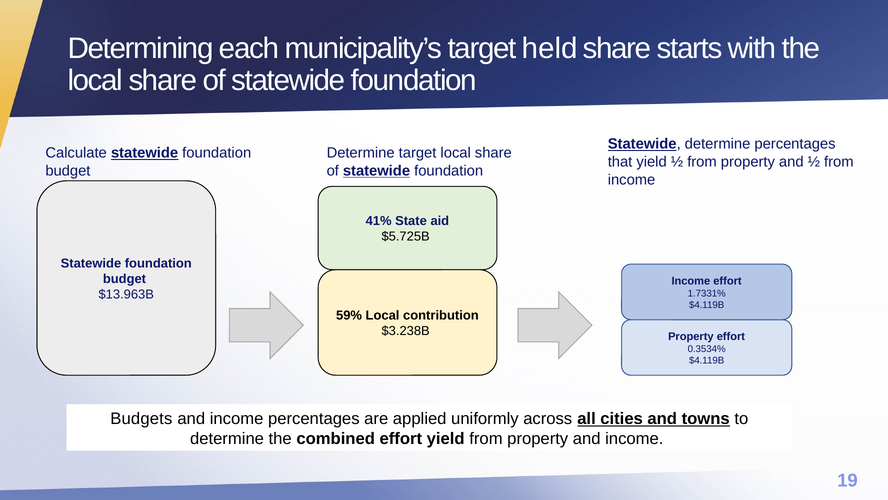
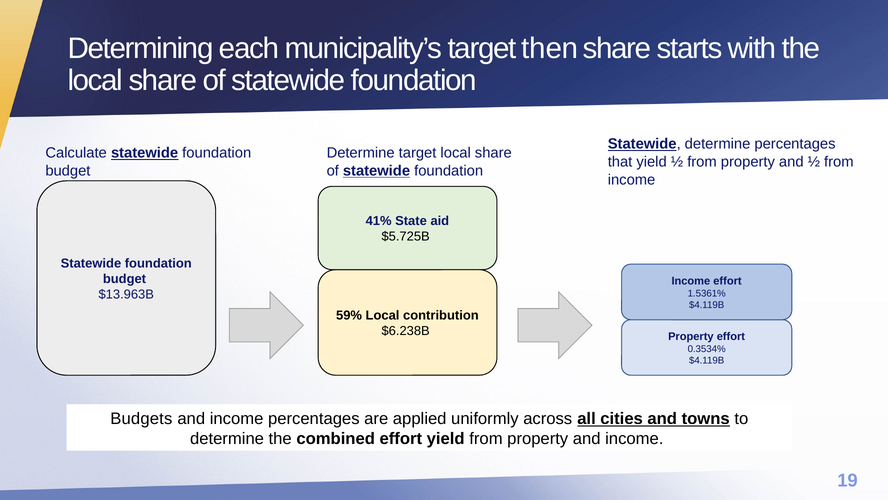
held: held -> then
1.7331%: 1.7331% -> 1.5361%
$3.238B: $3.238B -> $6.238B
